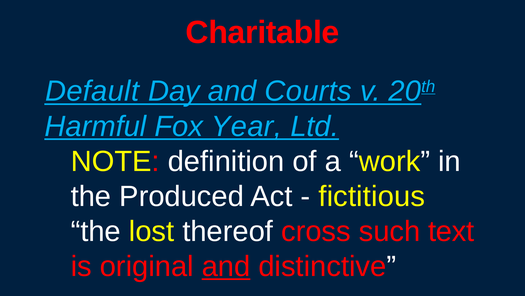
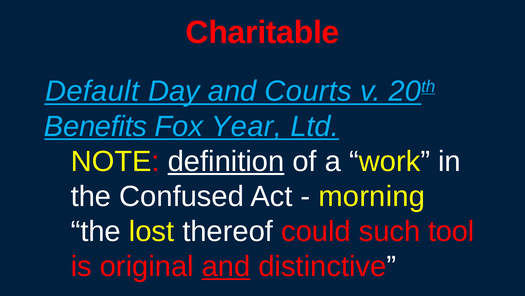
Harmful: Harmful -> Benefits
definition underline: none -> present
Produced: Produced -> Confused
fictitious: fictitious -> morning
cross: cross -> could
text: text -> tool
